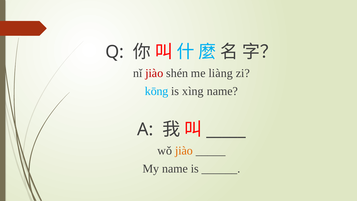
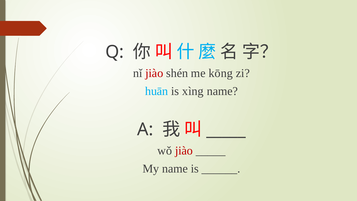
liàng: liàng -> kōng
kōng: kōng -> huān
jiào at (184, 151) colour: orange -> red
